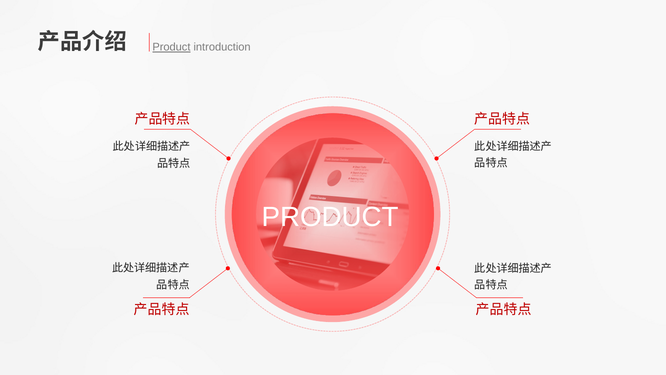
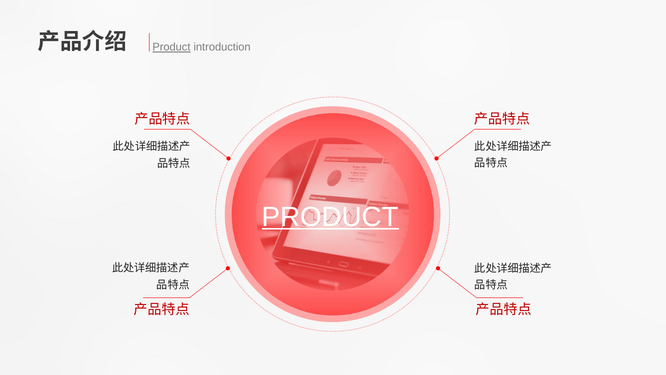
PRODUCT at (330, 217) underline: none -> present
